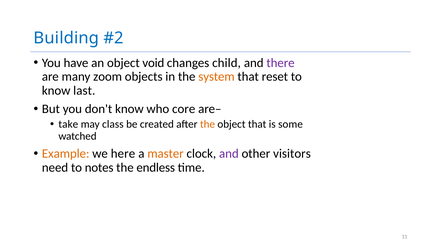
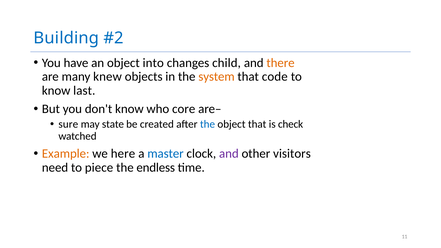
void: void -> into
there colour: purple -> orange
zoom: zoom -> knew
reset: reset -> code
take: take -> sure
class: class -> state
the at (208, 124) colour: orange -> blue
some: some -> check
master colour: orange -> blue
notes: notes -> piece
